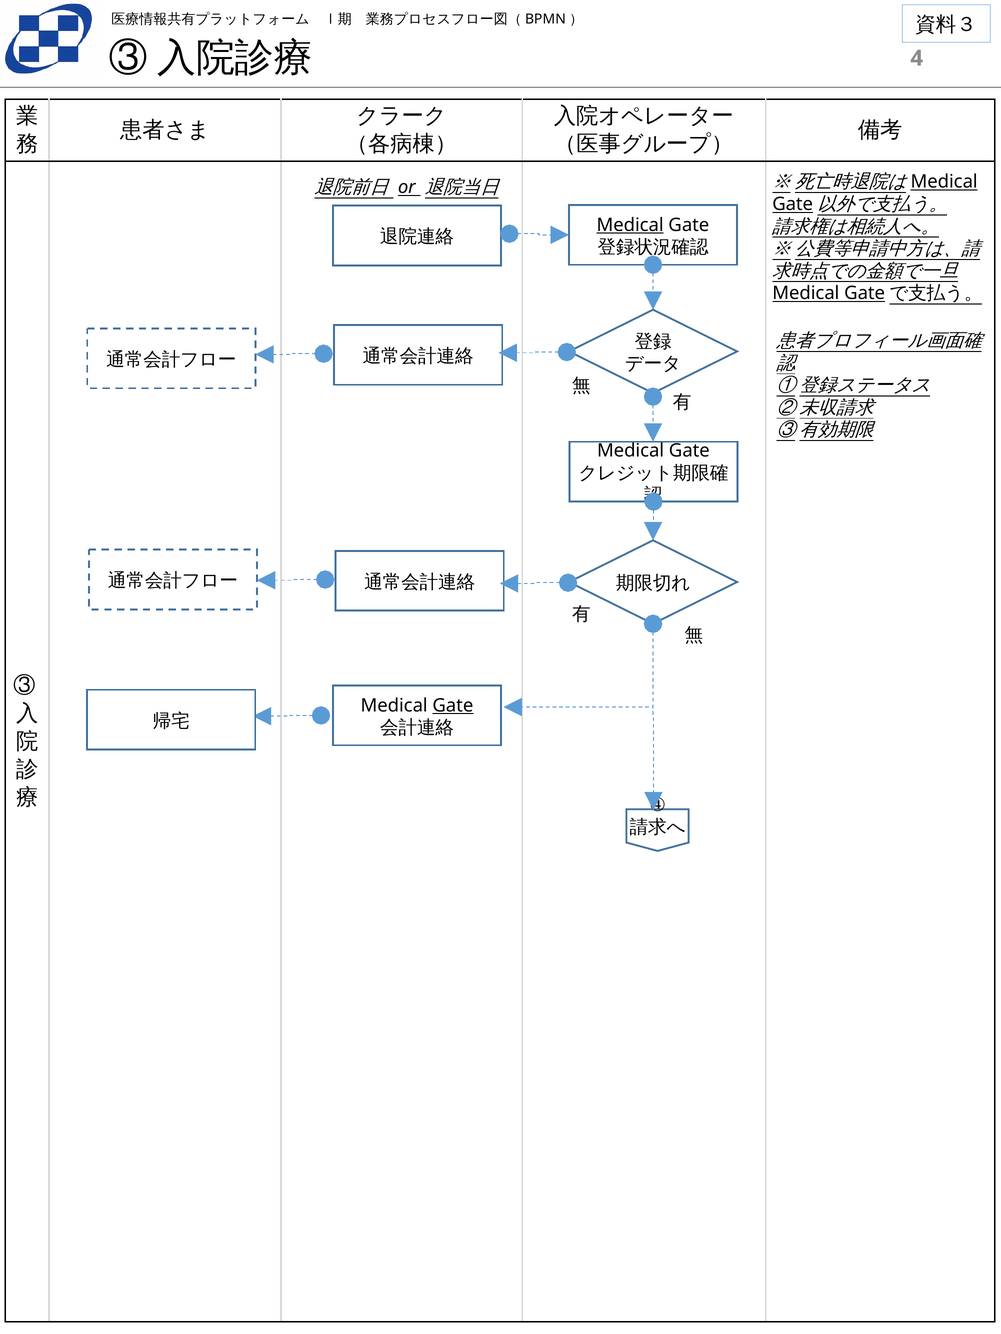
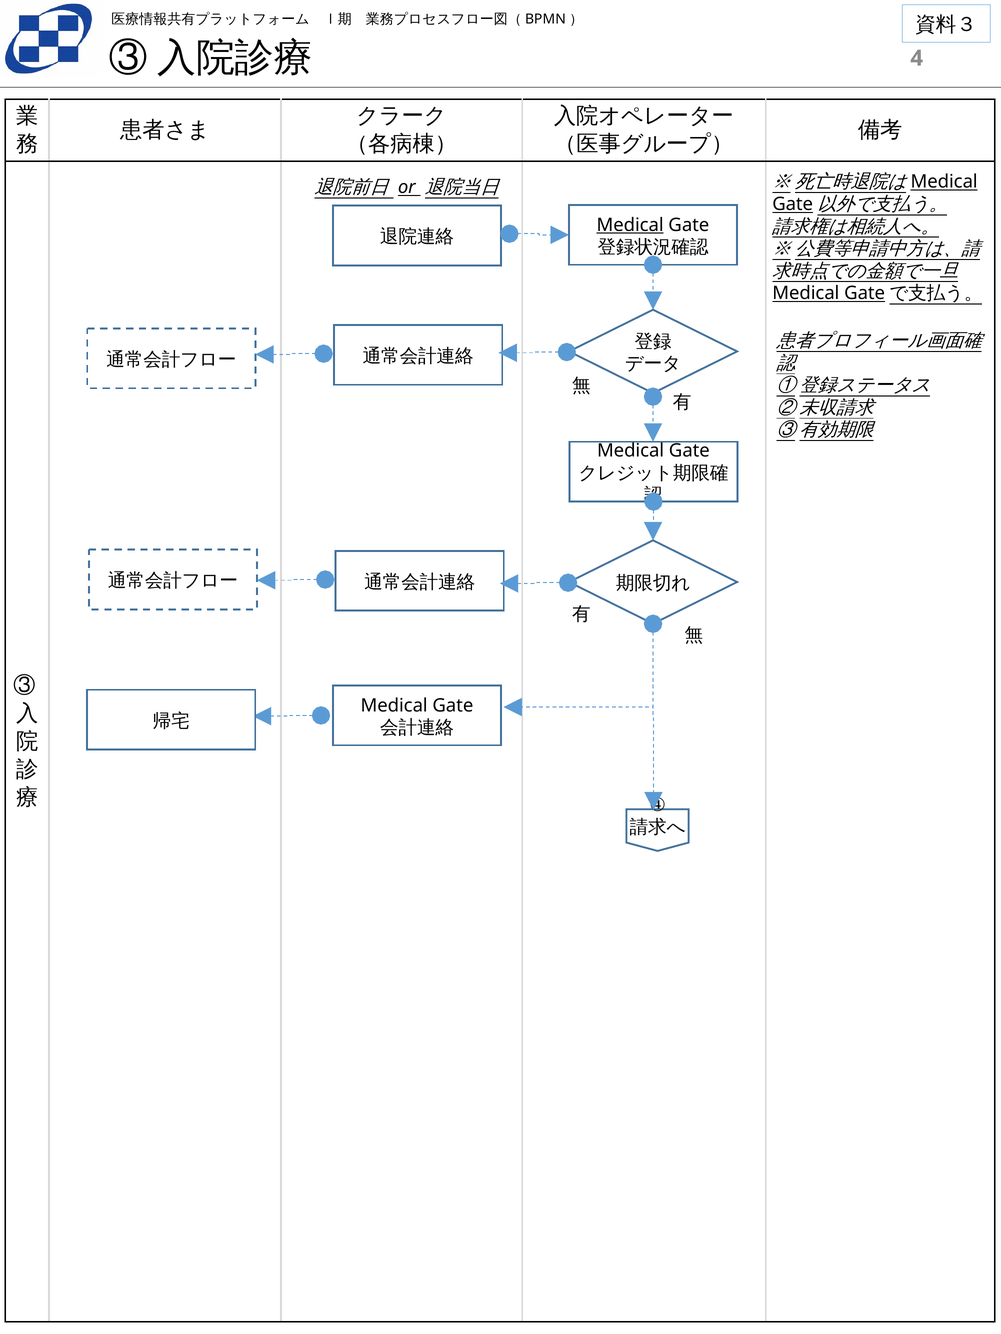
Gate at (453, 706) underline: present -> none
